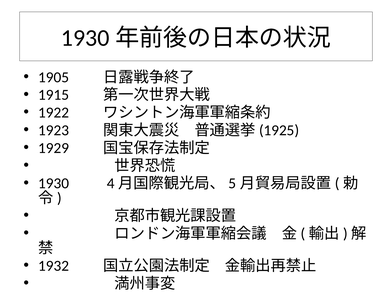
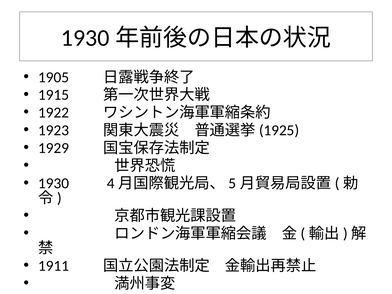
1932: 1932 -> 1911
